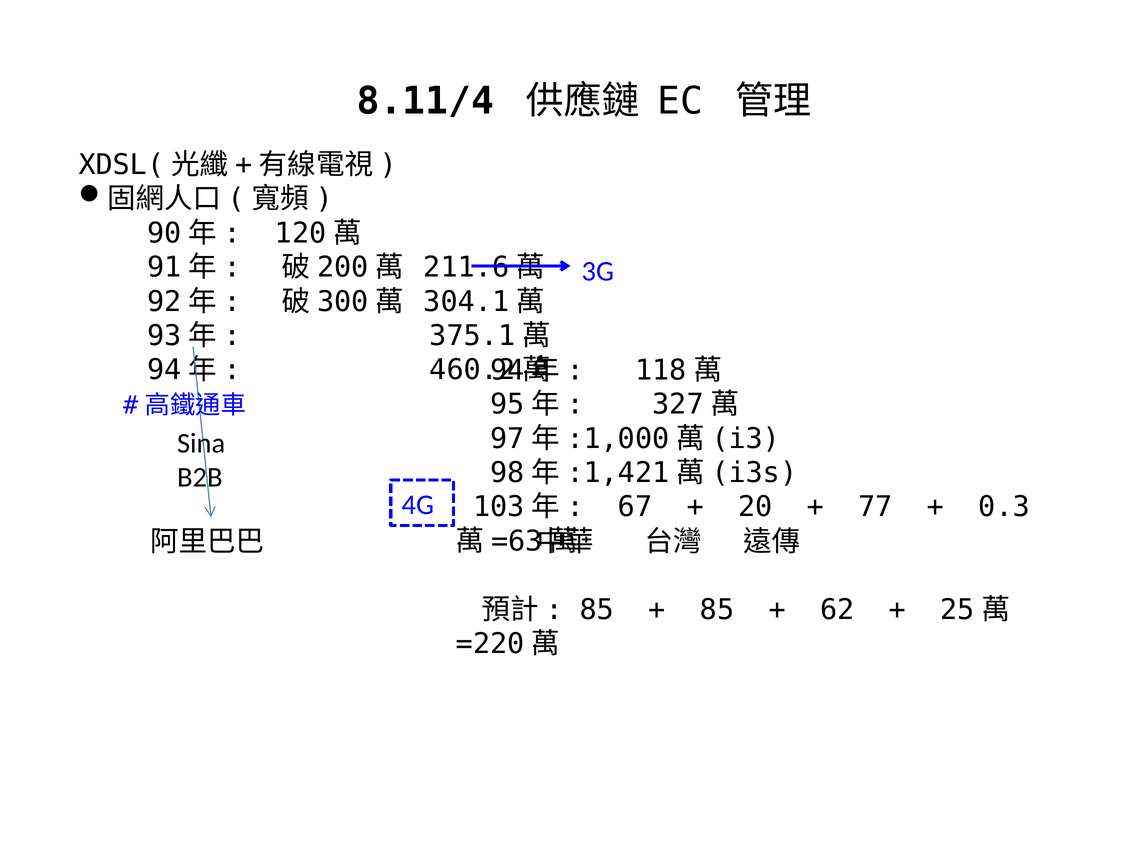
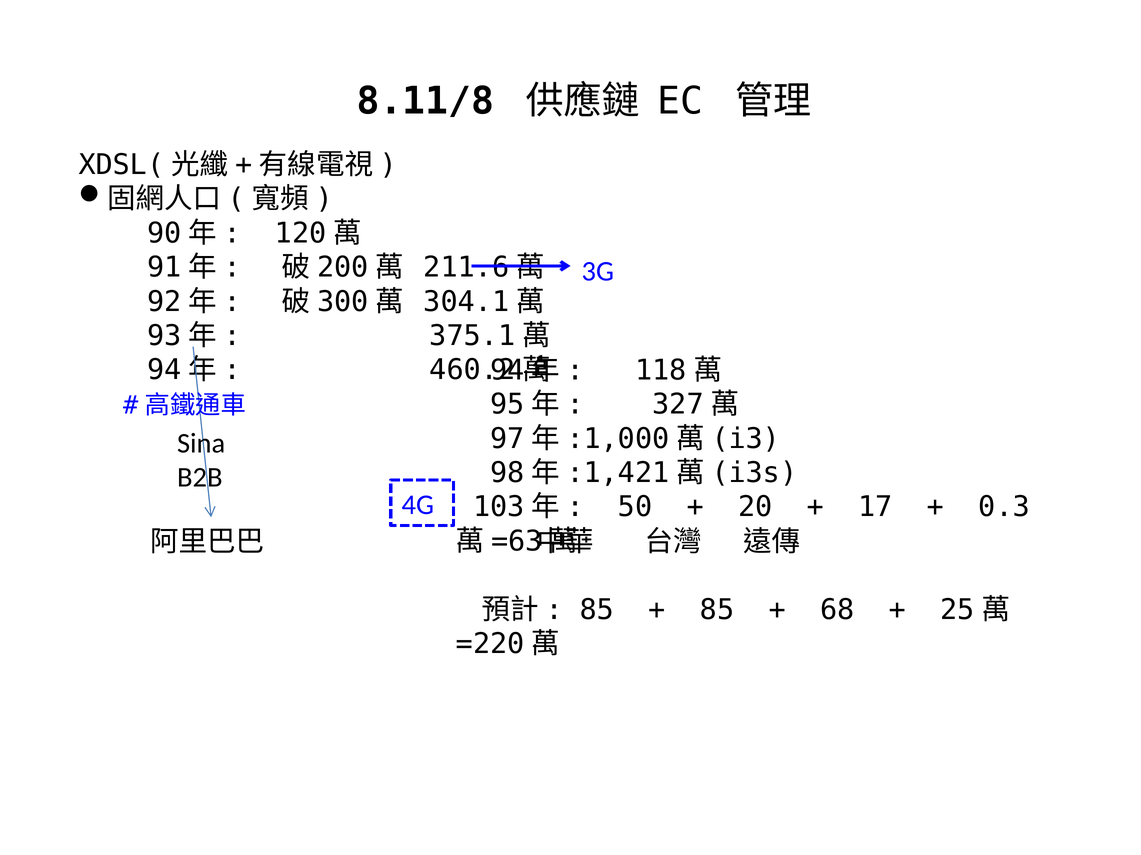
8.11/4: 8.11/4 -> 8.11/8
67: 67 -> 50
77: 77 -> 17
62: 62 -> 68
